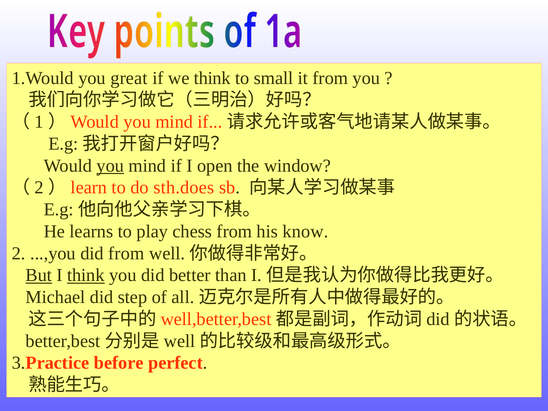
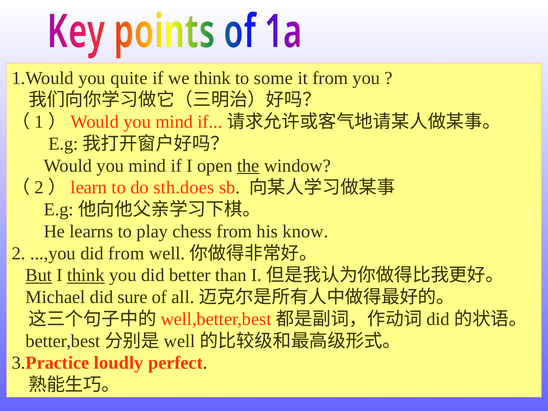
great: great -> quite
small: small -> some
you at (110, 166) underline: present -> none
the underline: none -> present
step: step -> sure
before: before -> loudly
